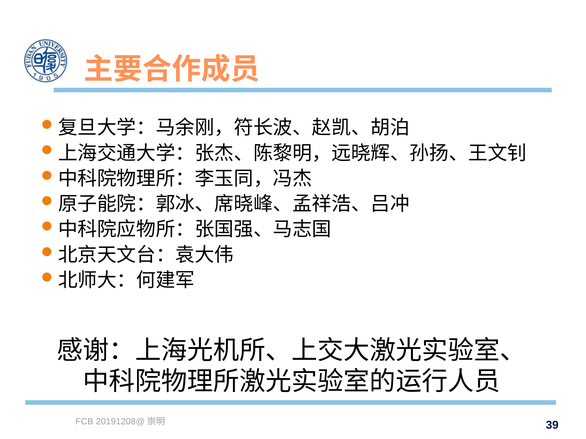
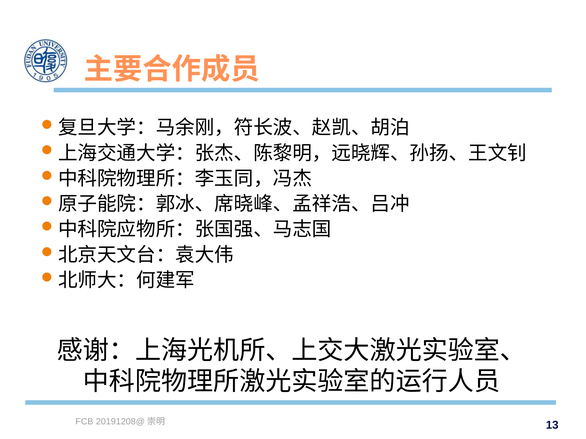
39: 39 -> 13
